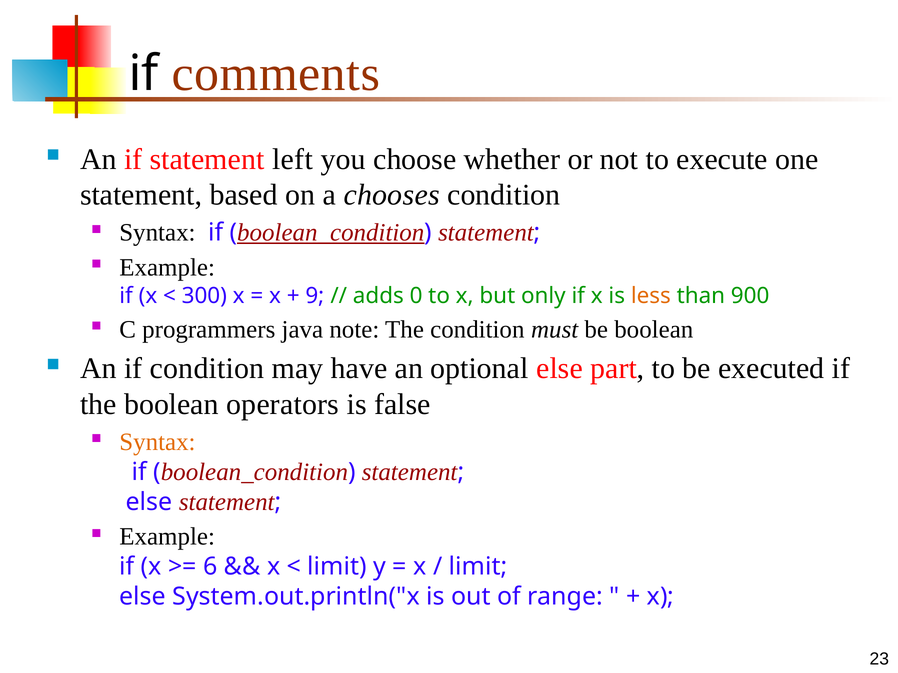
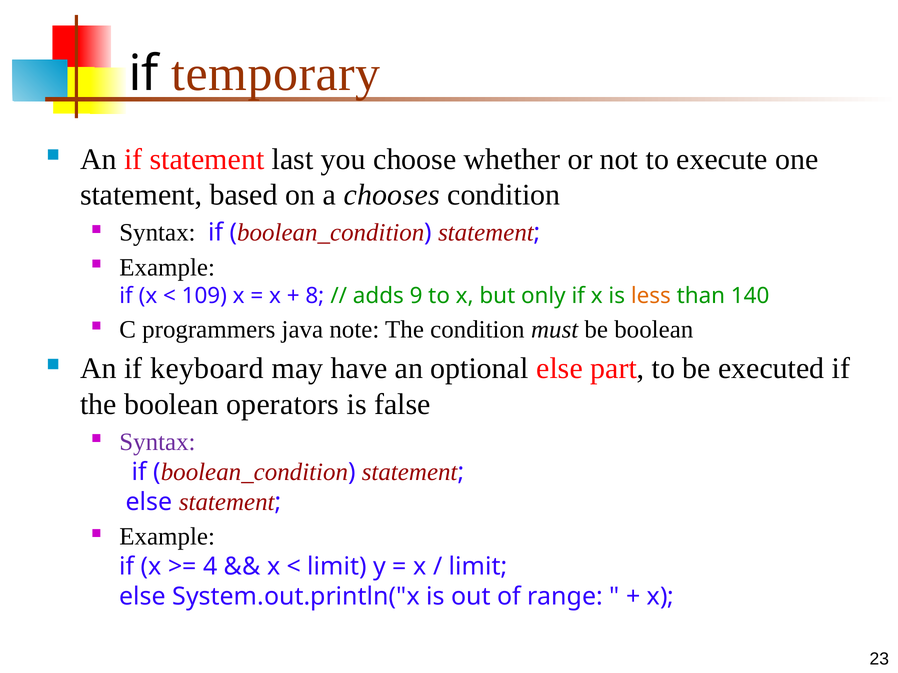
comments: comments -> temporary
left: left -> last
boolean_condition at (331, 233) underline: present -> none
300: 300 -> 109
9: 9 -> 8
0: 0 -> 9
900: 900 -> 140
if condition: condition -> keyboard
Syntax at (157, 442) colour: orange -> purple
6: 6 -> 4
